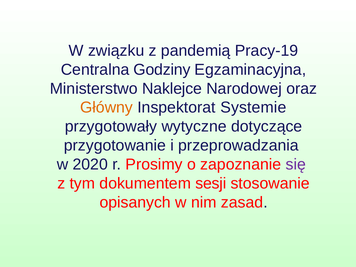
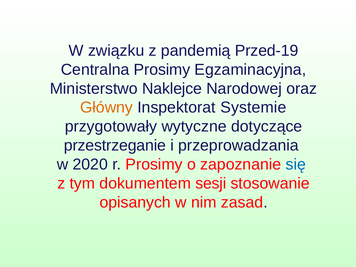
Pracy-19: Pracy-19 -> Przed-19
Centralna Godziny: Godziny -> Prosimy
przygotowanie: przygotowanie -> przestrzeganie
się colour: purple -> blue
